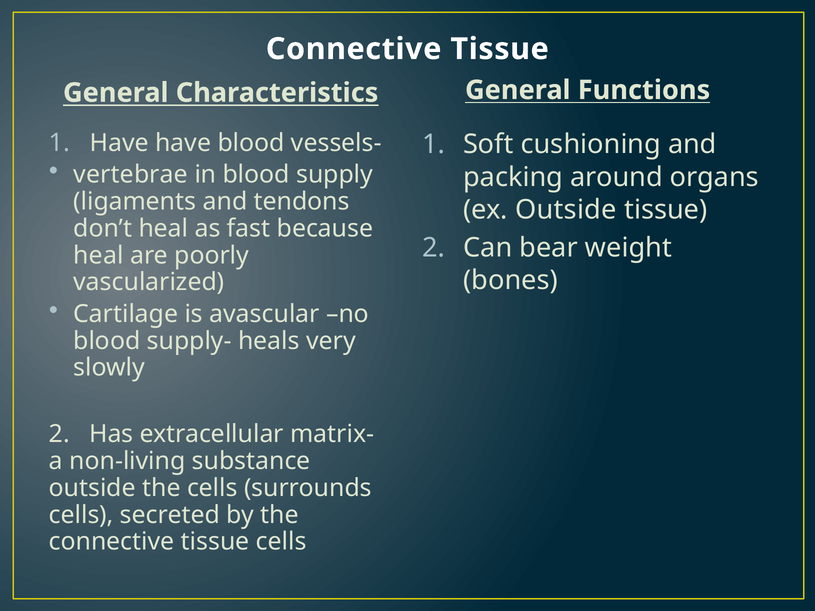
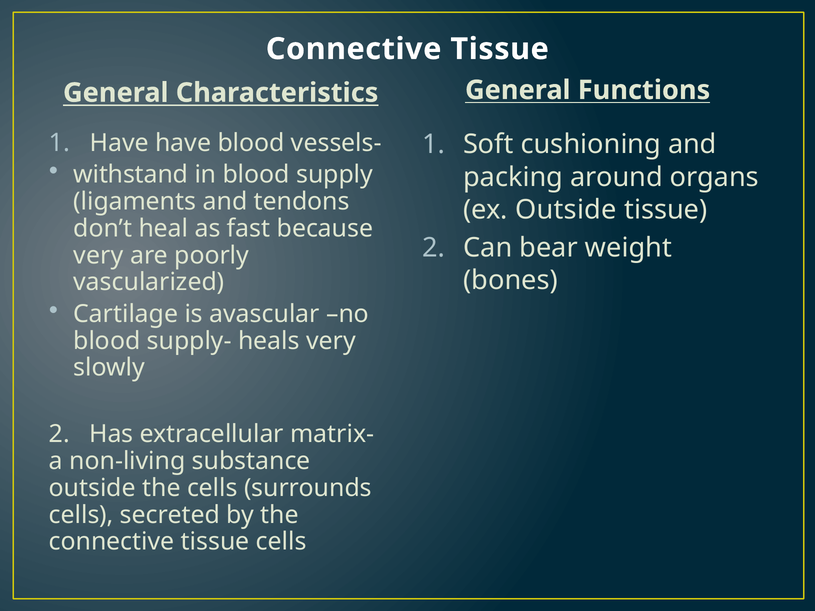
vertebrae: vertebrae -> withstand
heal at (98, 255): heal -> very
